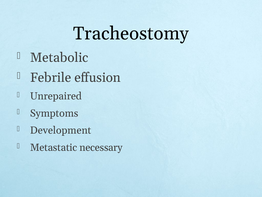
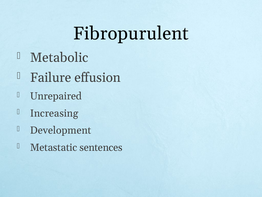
Tracheostomy: Tracheostomy -> Fibropurulent
Febrile: Febrile -> Failure
Symptoms: Symptoms -> Increasing
necessary: necessary -> sentences
